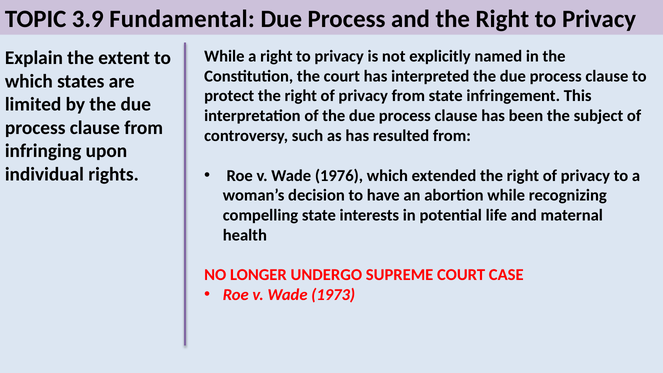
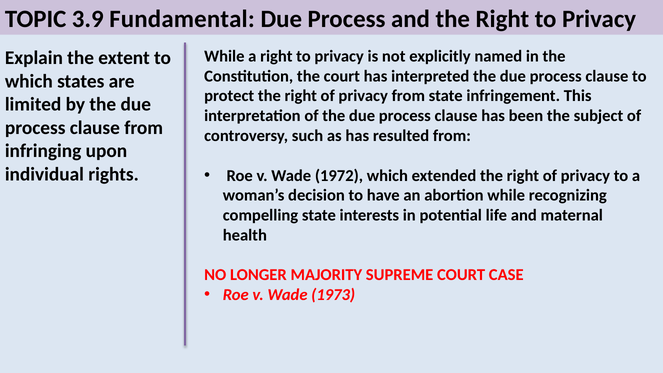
1976: 1976 -> 1972
UNDERGO: UNDERGO -> MAJORITY
